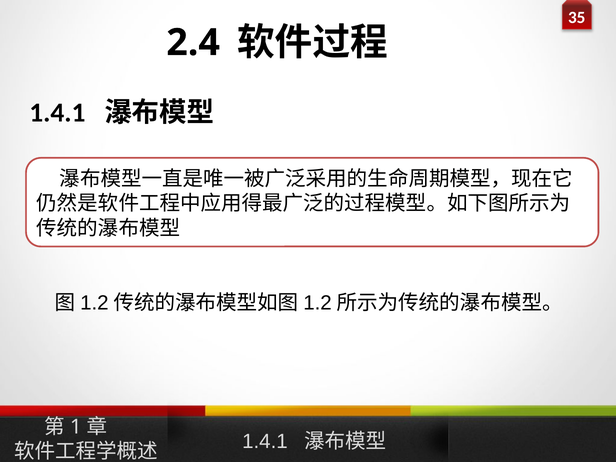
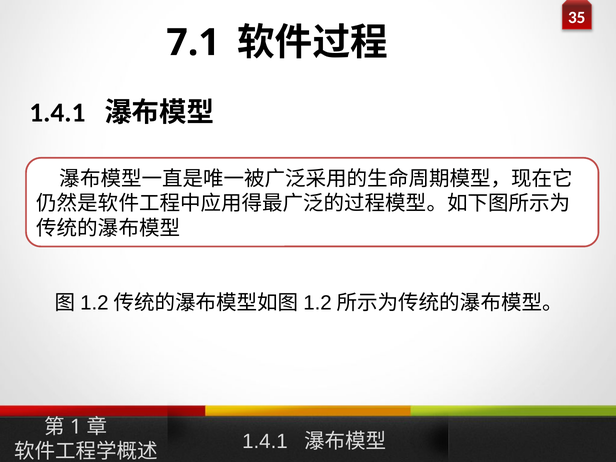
2.4: 2.4 -> 7.1
